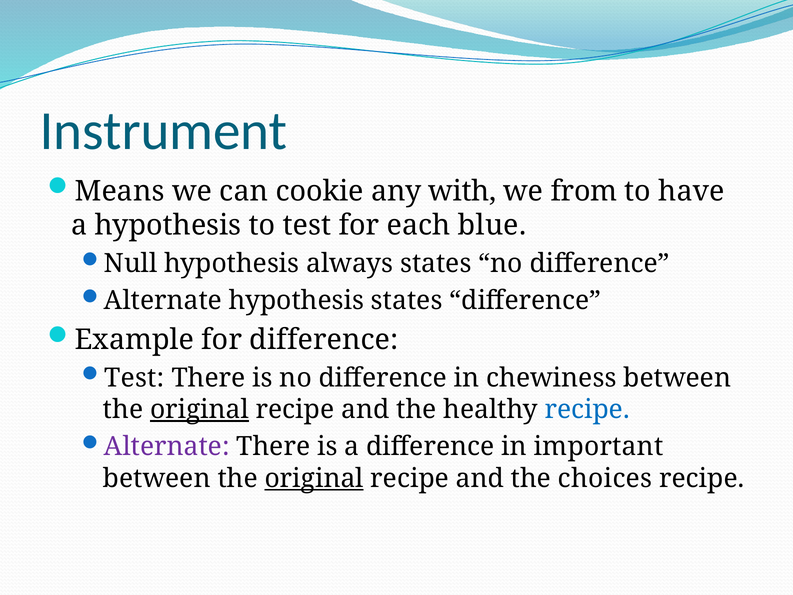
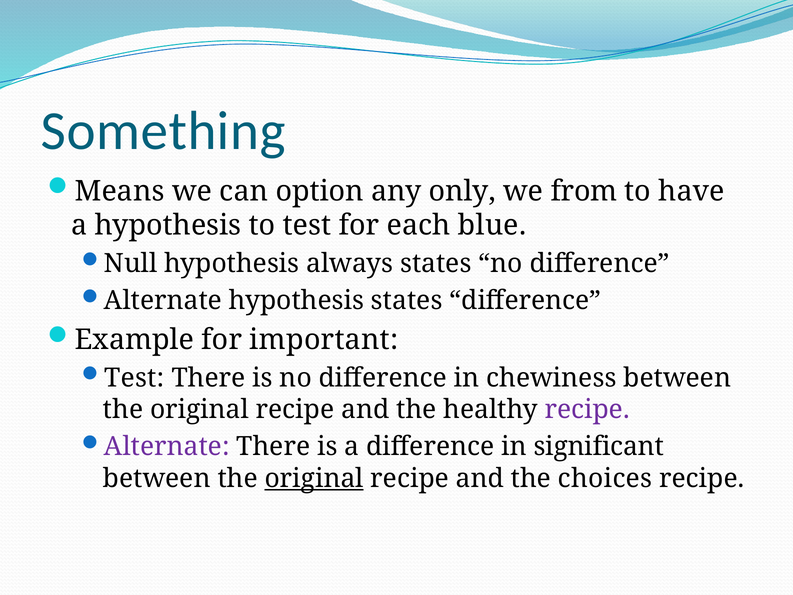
Instrument: Instrument -> Something
cookie: cookie -> option
with: with -> only
for difference: difference -> important
original at (200, 409) underline: present -> none
recipe at (587, 409) colour: blue -> purple
important: important -> significant
